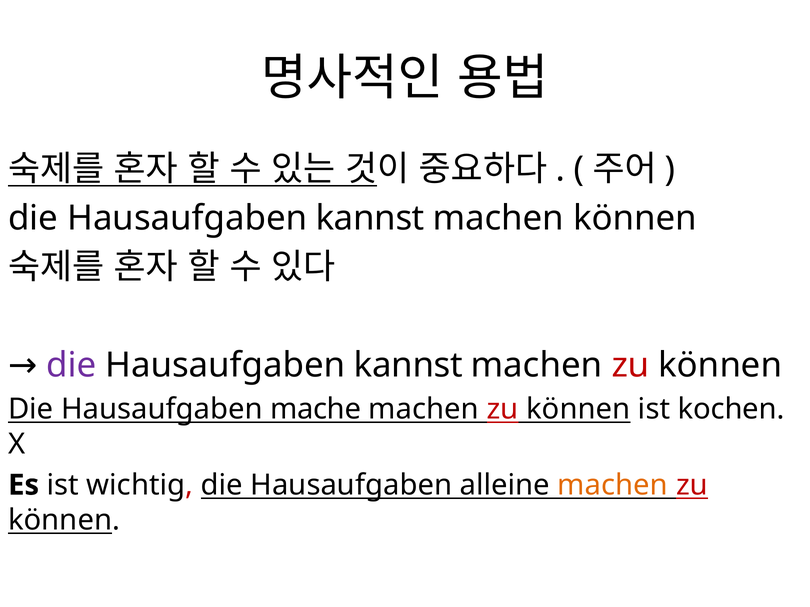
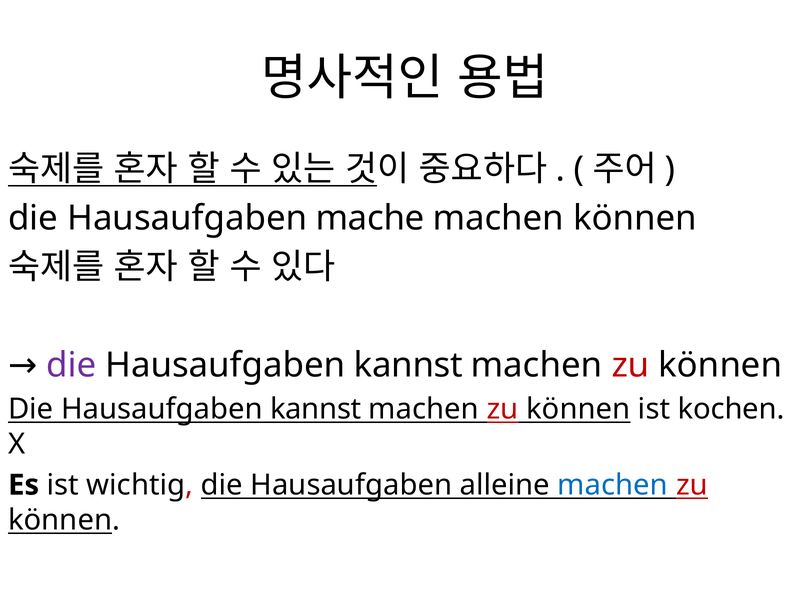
kannst at (370, 218): kannst -> mache
mache at (316, 409): mache -> kannst
machen at (613, 485) colour: orange -> blue
